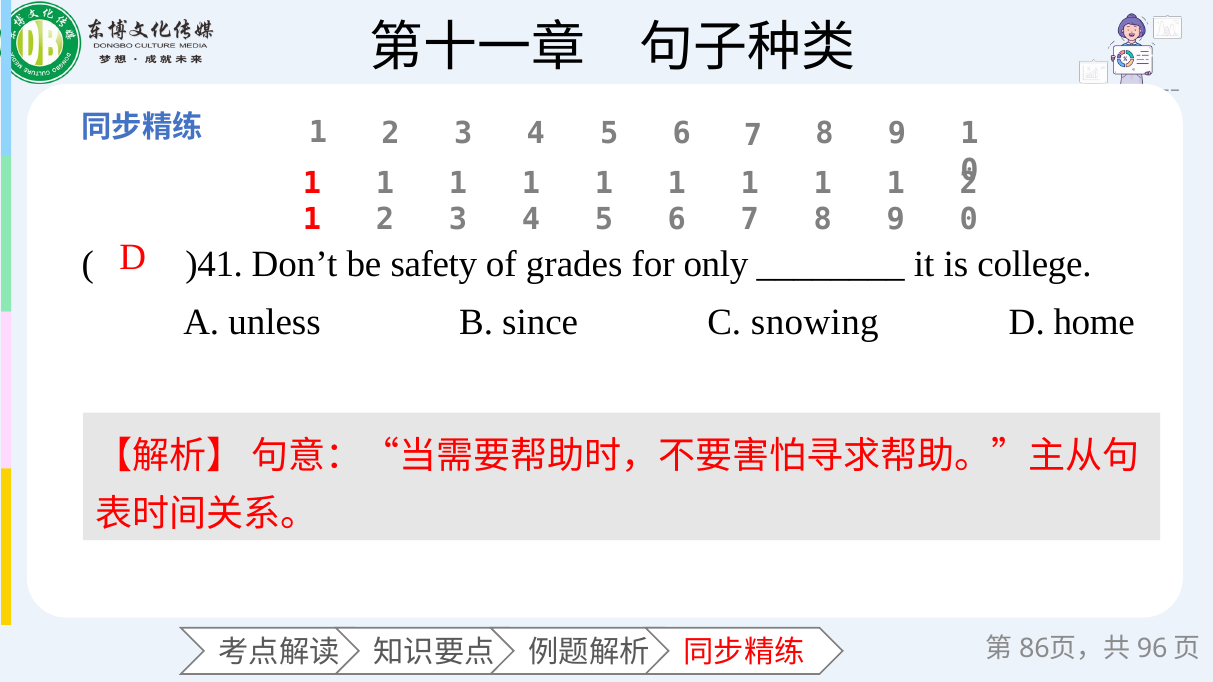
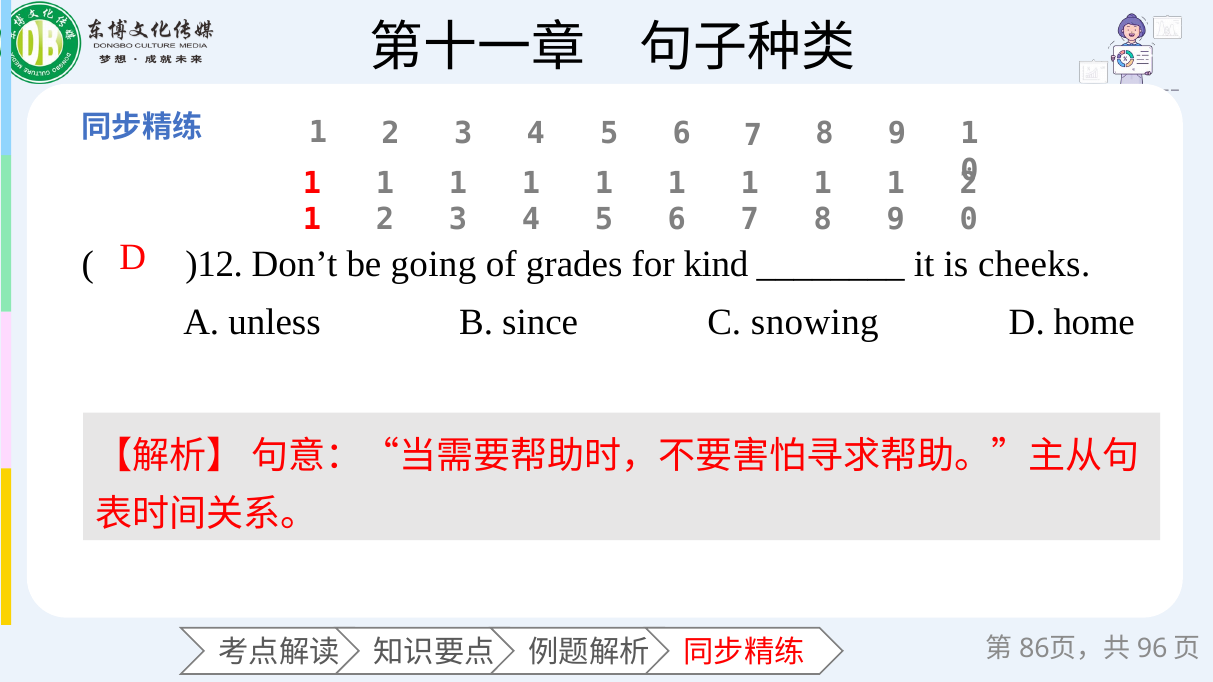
)41: )41 -> )12
safety: safety -> going
only: only -> kind
college: college -> cheeks
